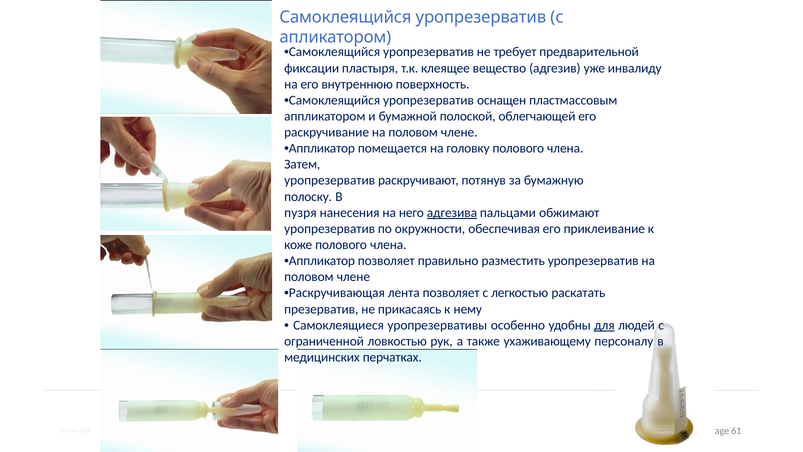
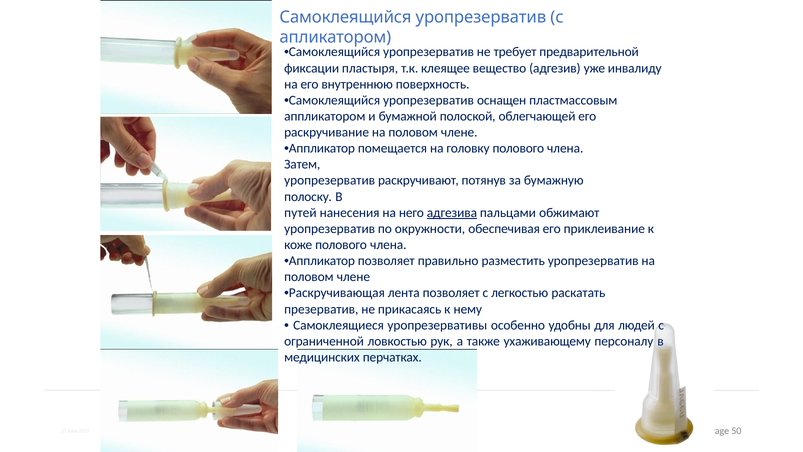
пузря: пузря -> путей
для underline: present -> none
61: 61 -> 50
